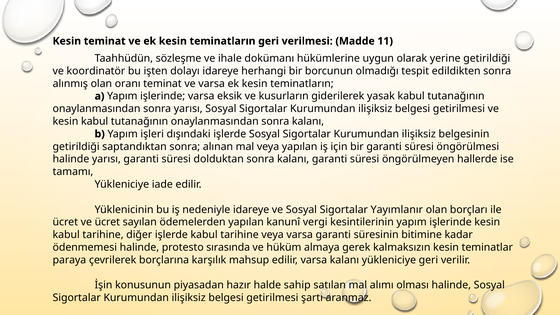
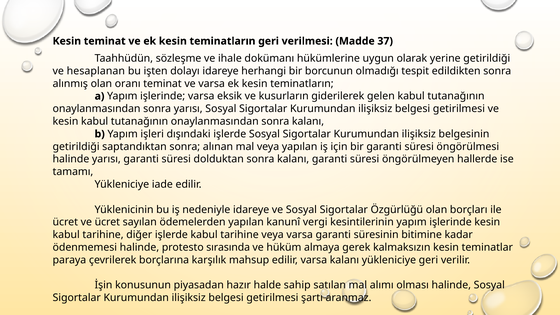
11: 11 -> 37
koordinatör: koordinatör -> hesaplanan
yasak: yasak -> gelen
Yayımlanır: Yayımlanır -> Özgürlüğü
